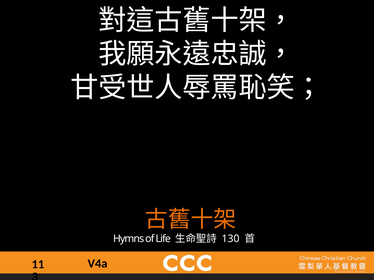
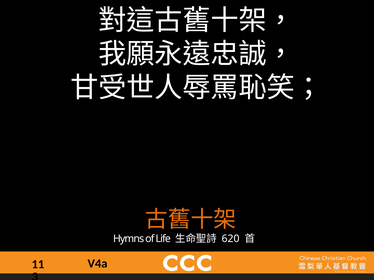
130: 130 -> 620
